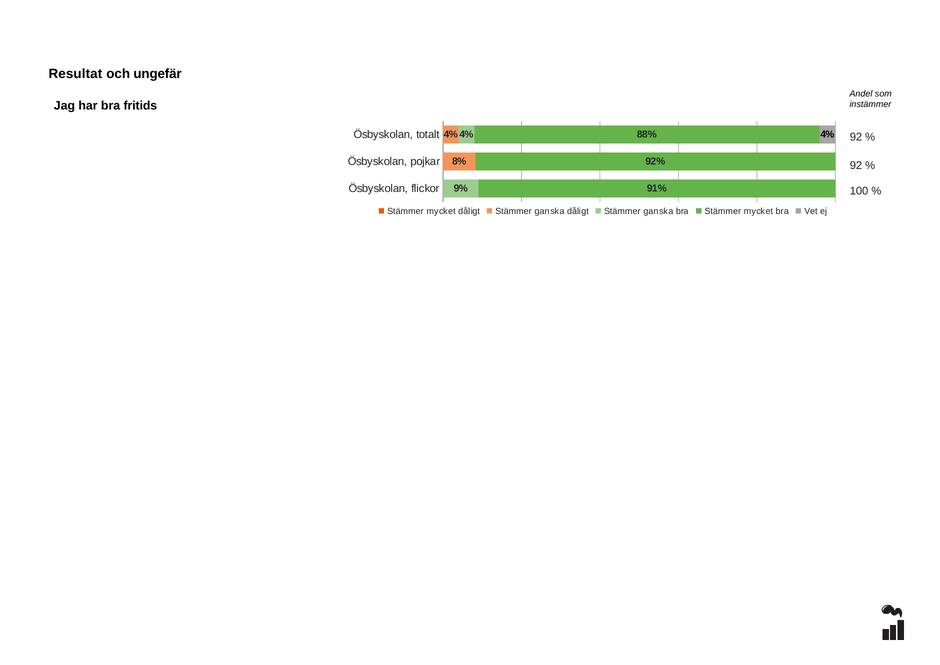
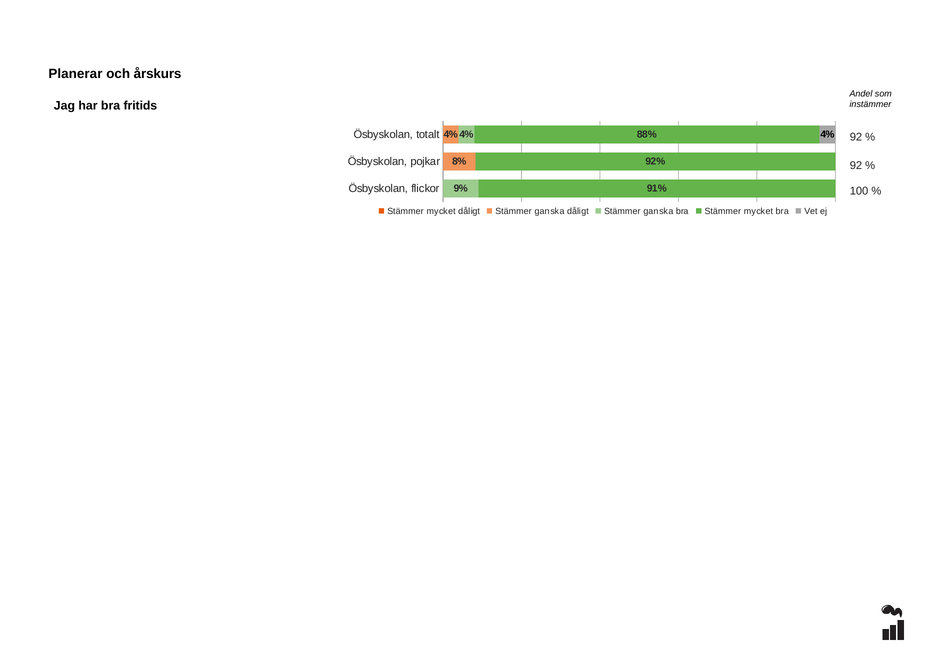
Resultat: Resultat -> Planerar
ungefär: ungefär -> årskurs
